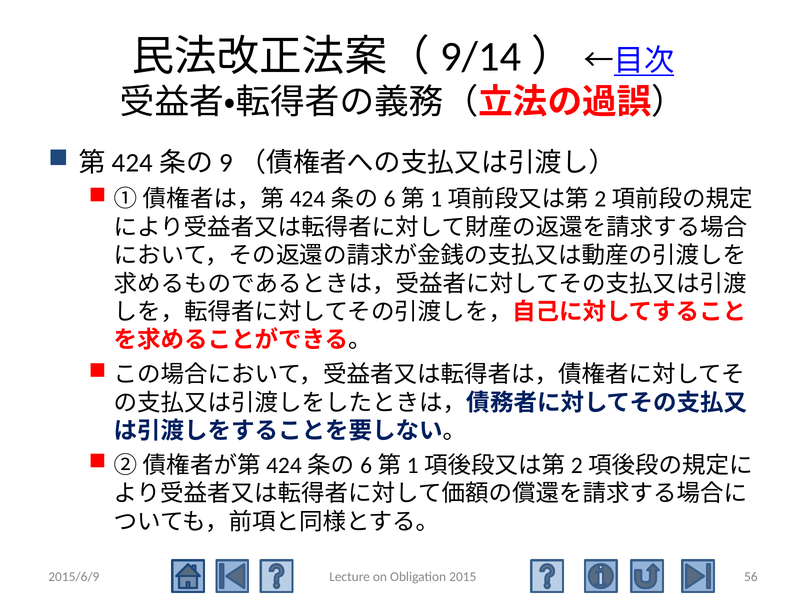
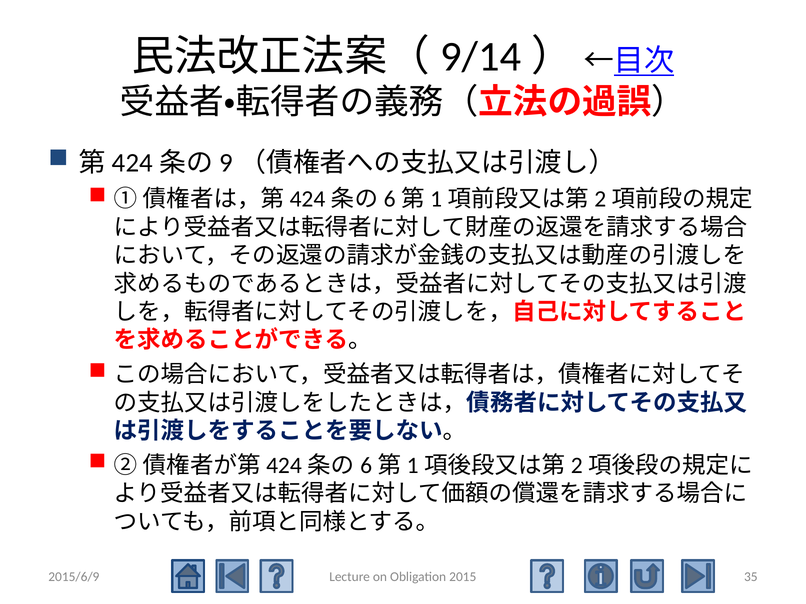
56: 56 -> 35
